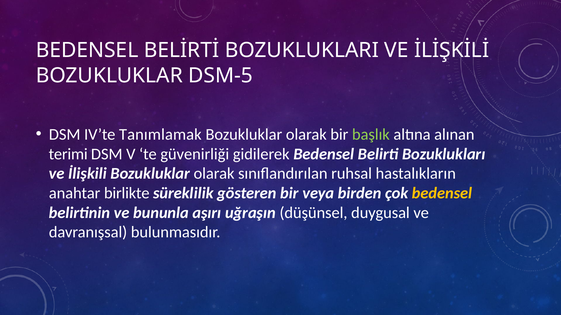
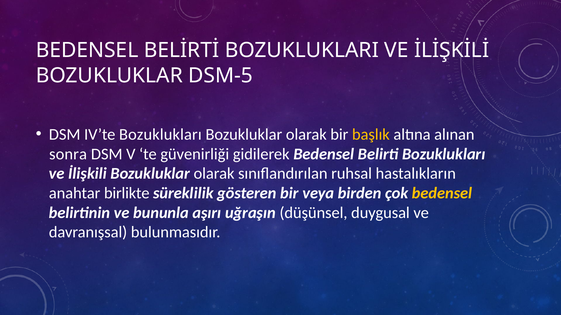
IV’te Tanımlamak: Tanımlamak -> Bozuklukları
başlık colour: light green -> yellow
terimi: terimi -> sonra
